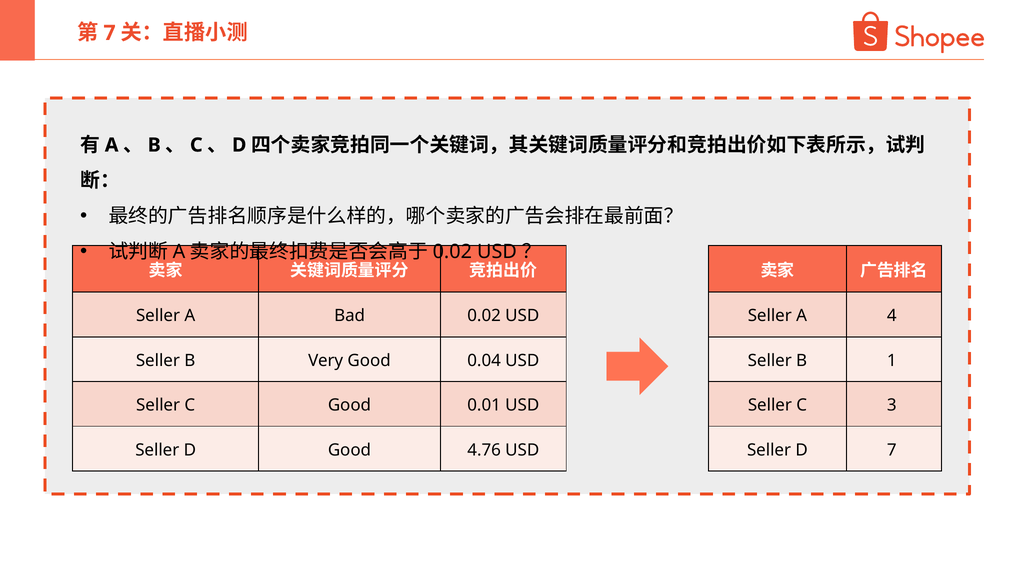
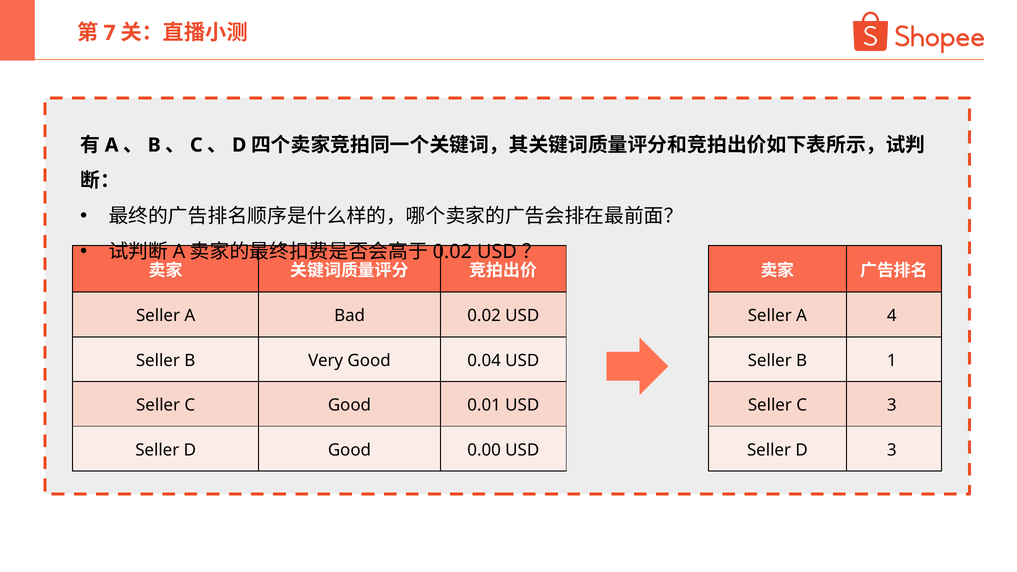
4.76: 4.76 -> 0.00
D 7: 7 -> 3
